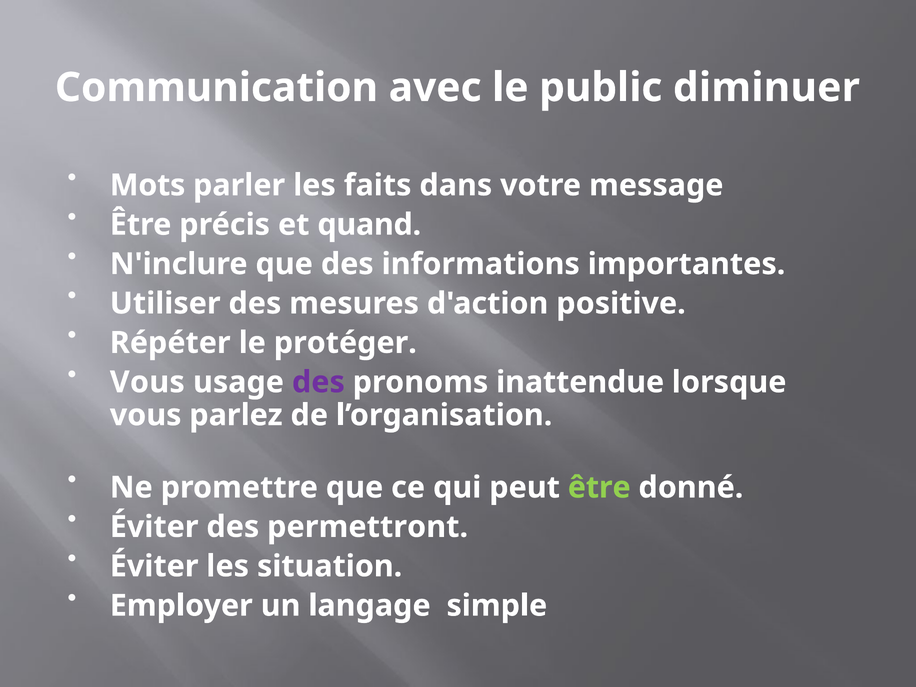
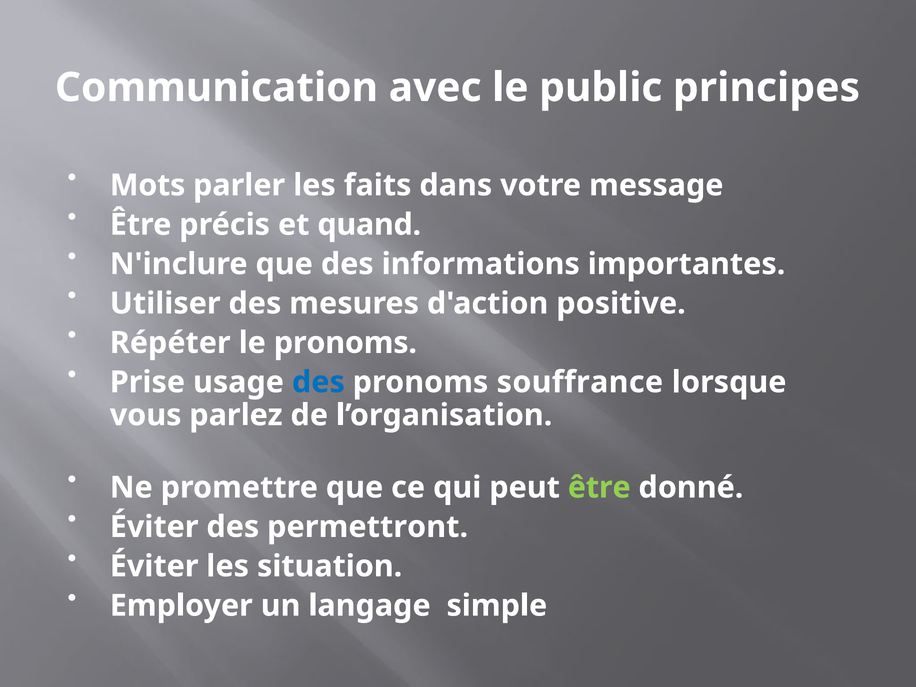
diminuer: diminuer -> principes
le protéger: protéger -> pronoms
Vous at (147, 382): Vous -> Prise
des at (318, 382) colour: purple -> blue
inattendue: inattendue -> souffrance
